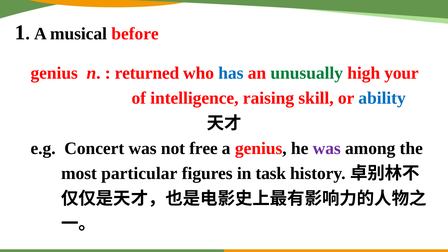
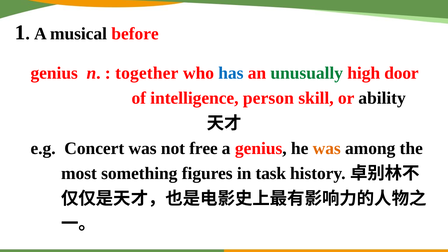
returned: returned -> together
your: your -> door
raising: raising -> person
ability colour: blue -> black
was at (327, 148) colour: purple -> orange
particular: particular -> something
